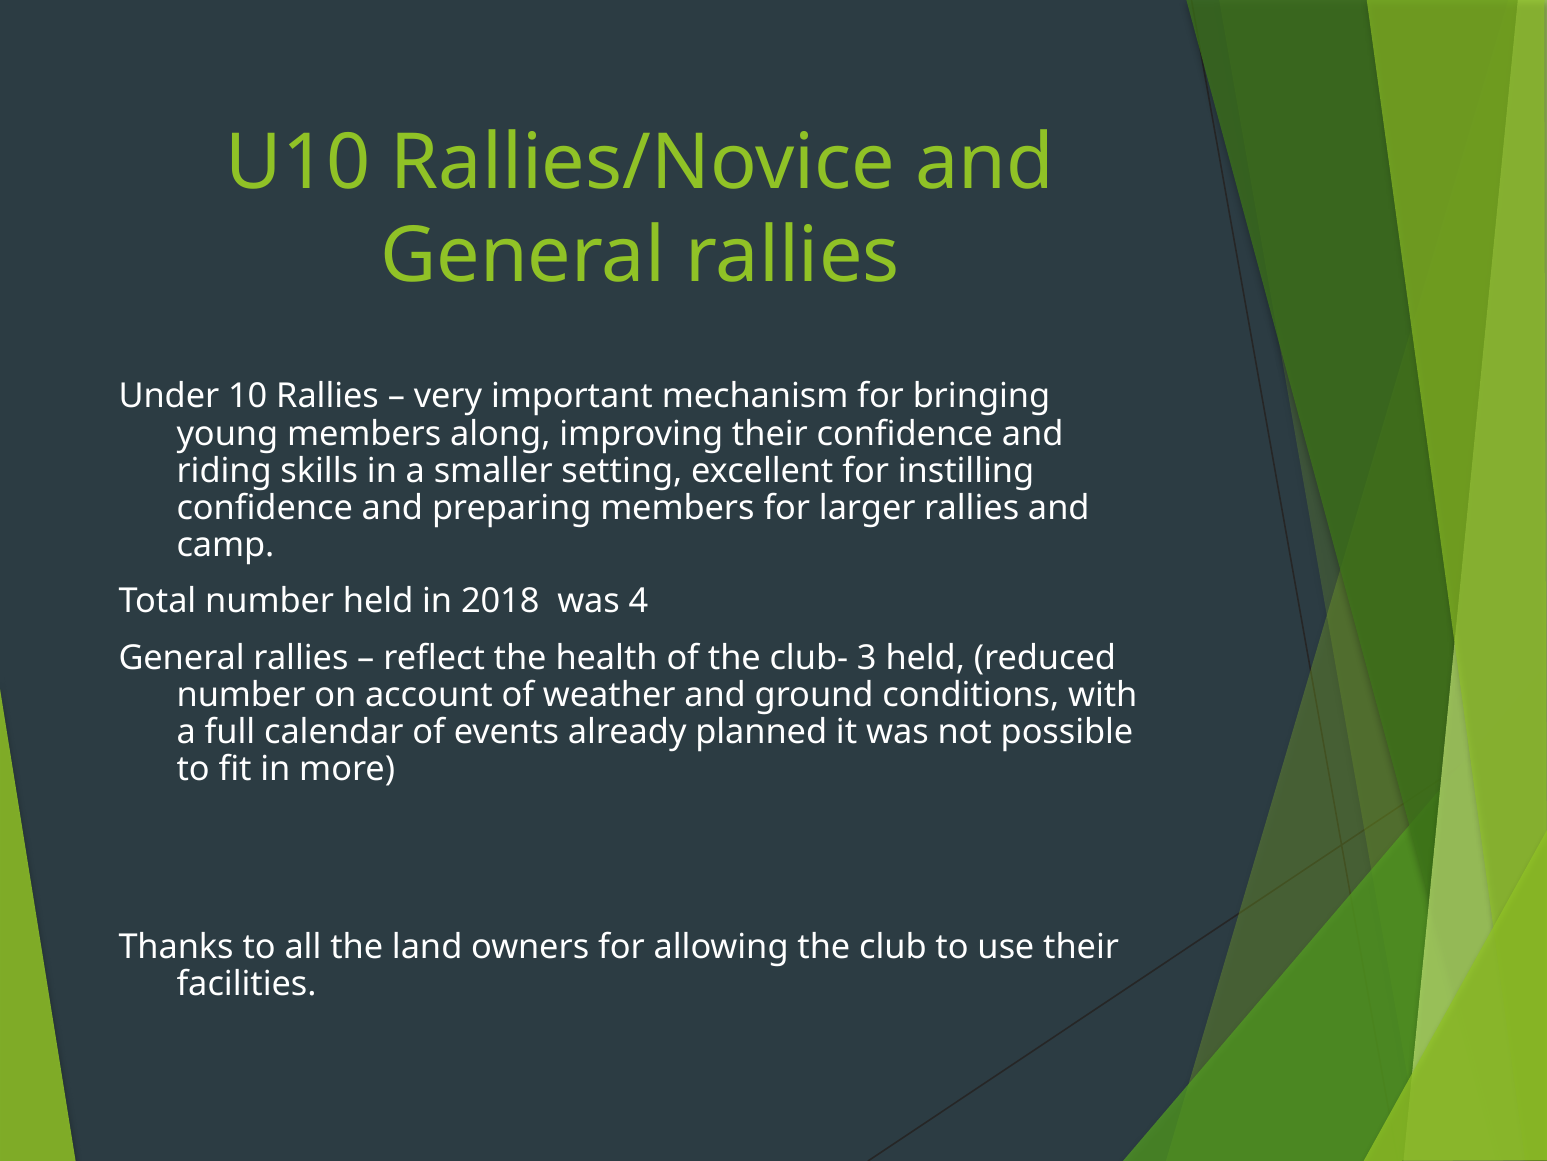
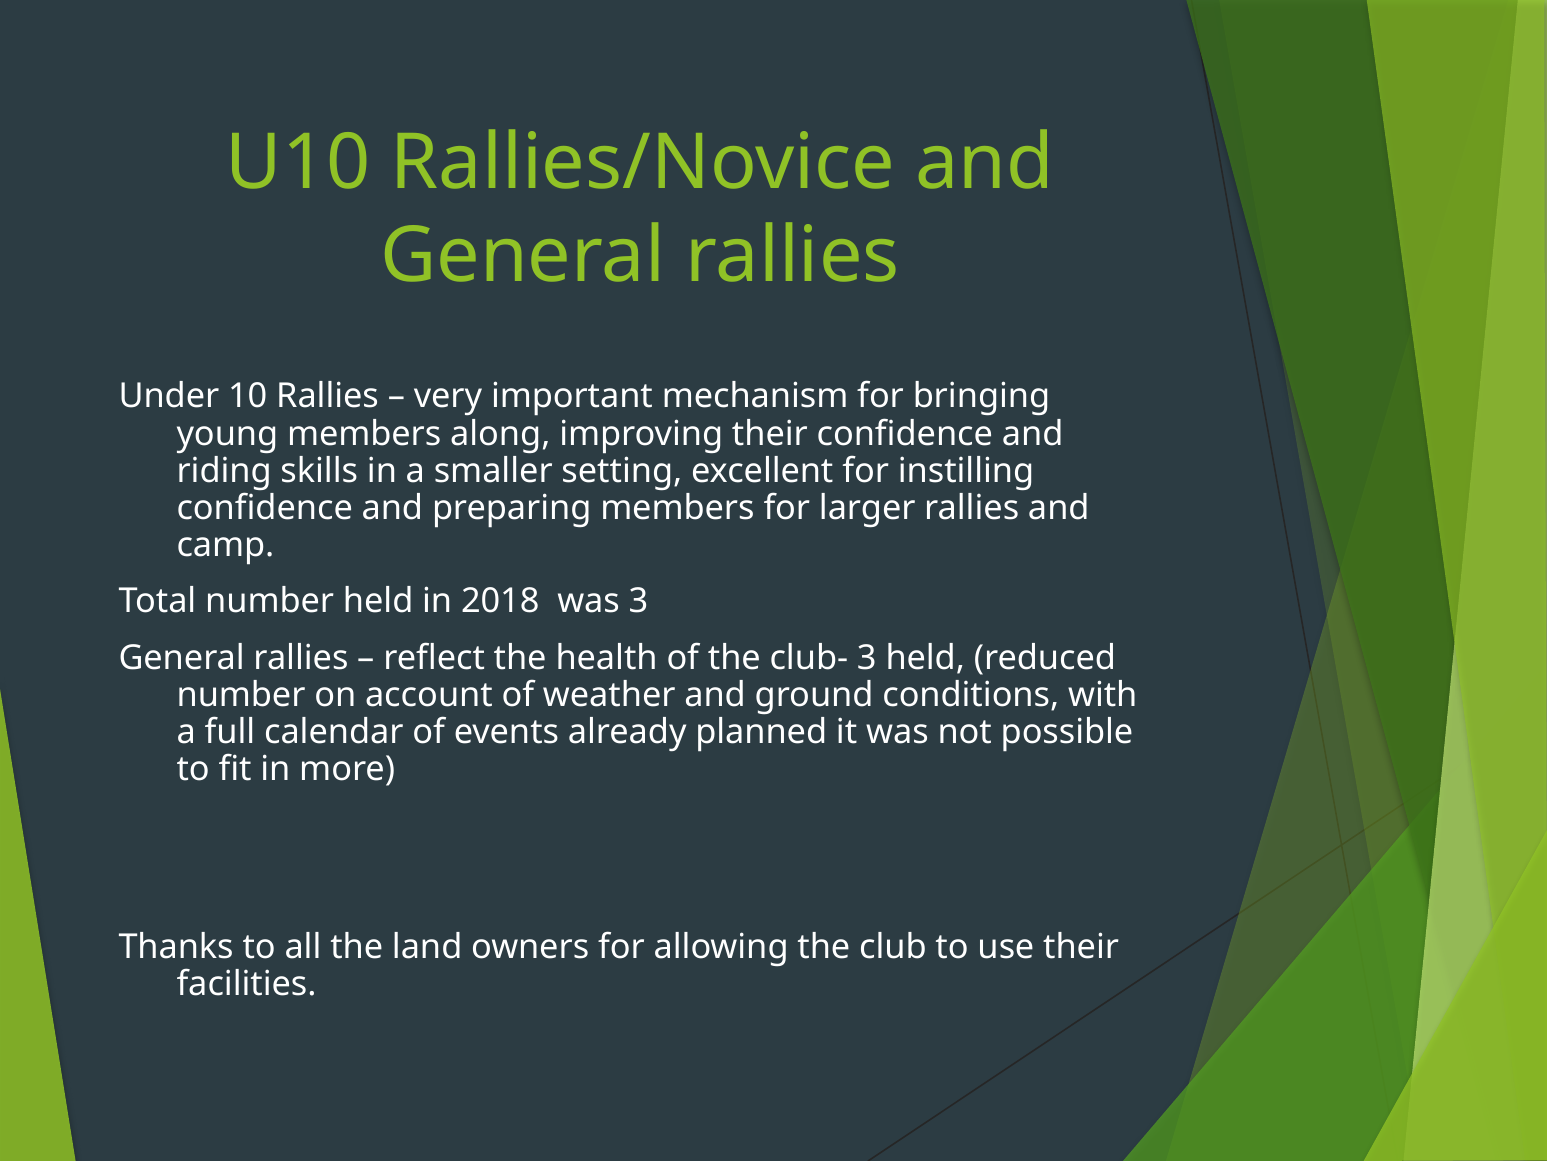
was 4: 4 -> 3
